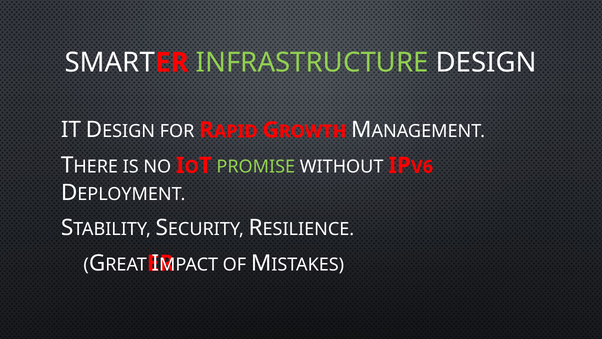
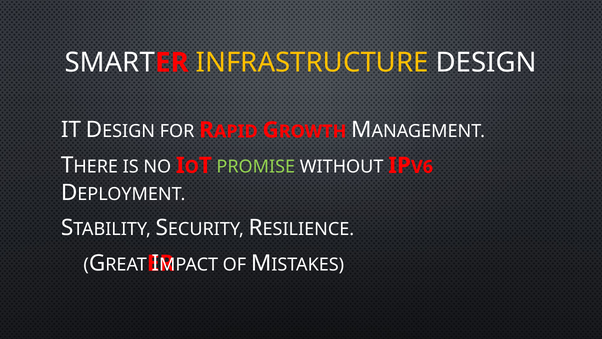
INFRASTRUCTURE colour: light green -> yellow
